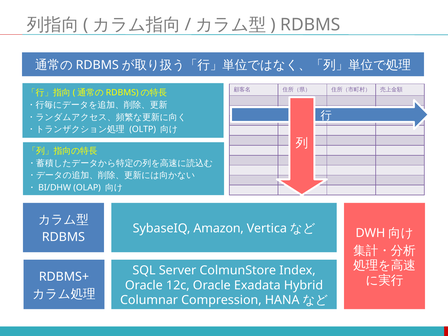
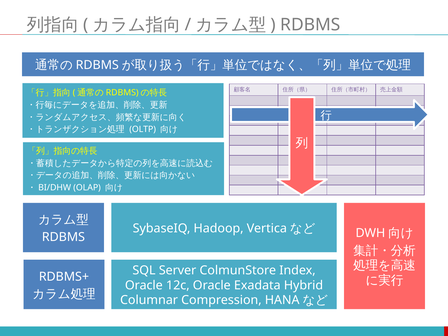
Amazon: Amazon -> Hadoop
